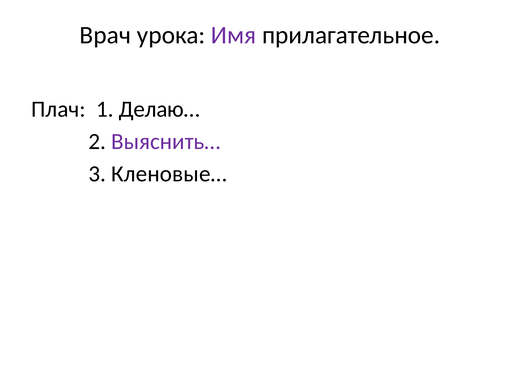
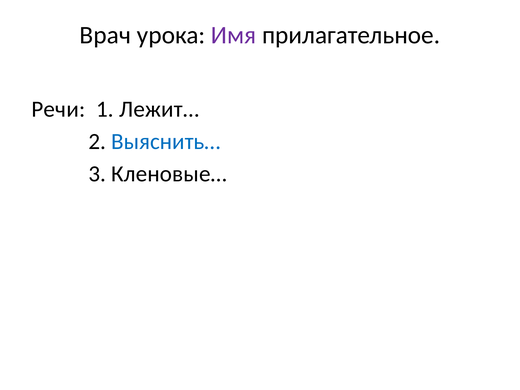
Плач: Плач -> Речи
Делаю…: Делаю… -> Лежит…
Выяснить… colour: purple -> blue
